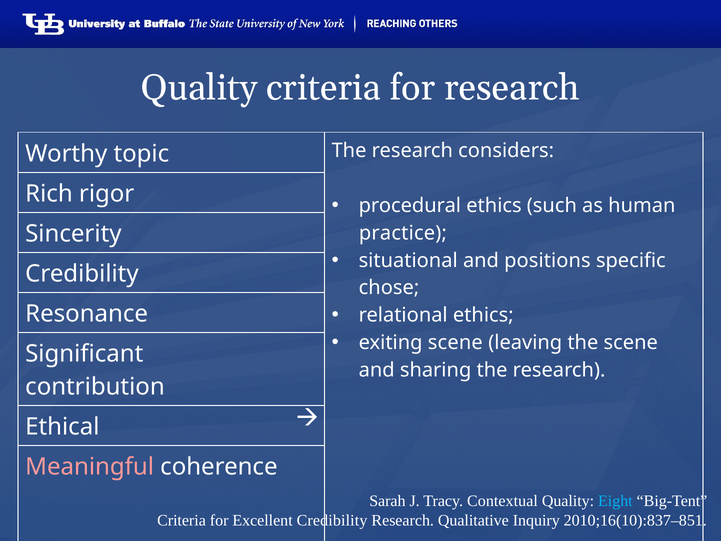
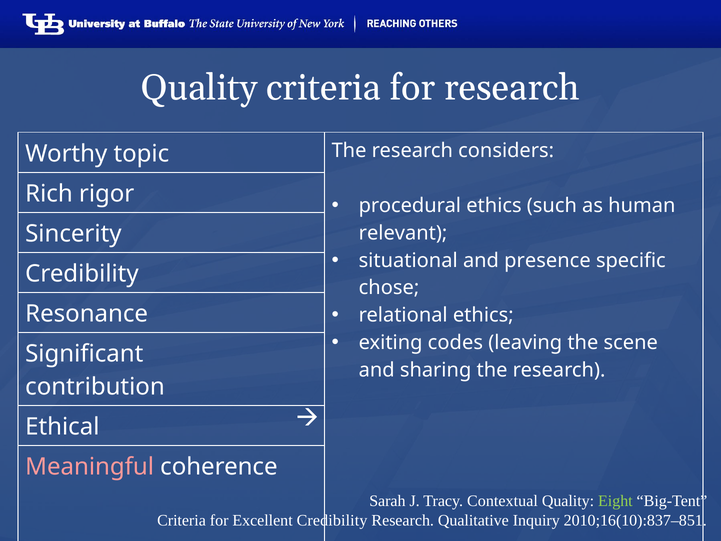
practice: practice -> relevant
positions: positions -> presence
exiting scene: scene -> codes
Eight colour: light blue -> light green
